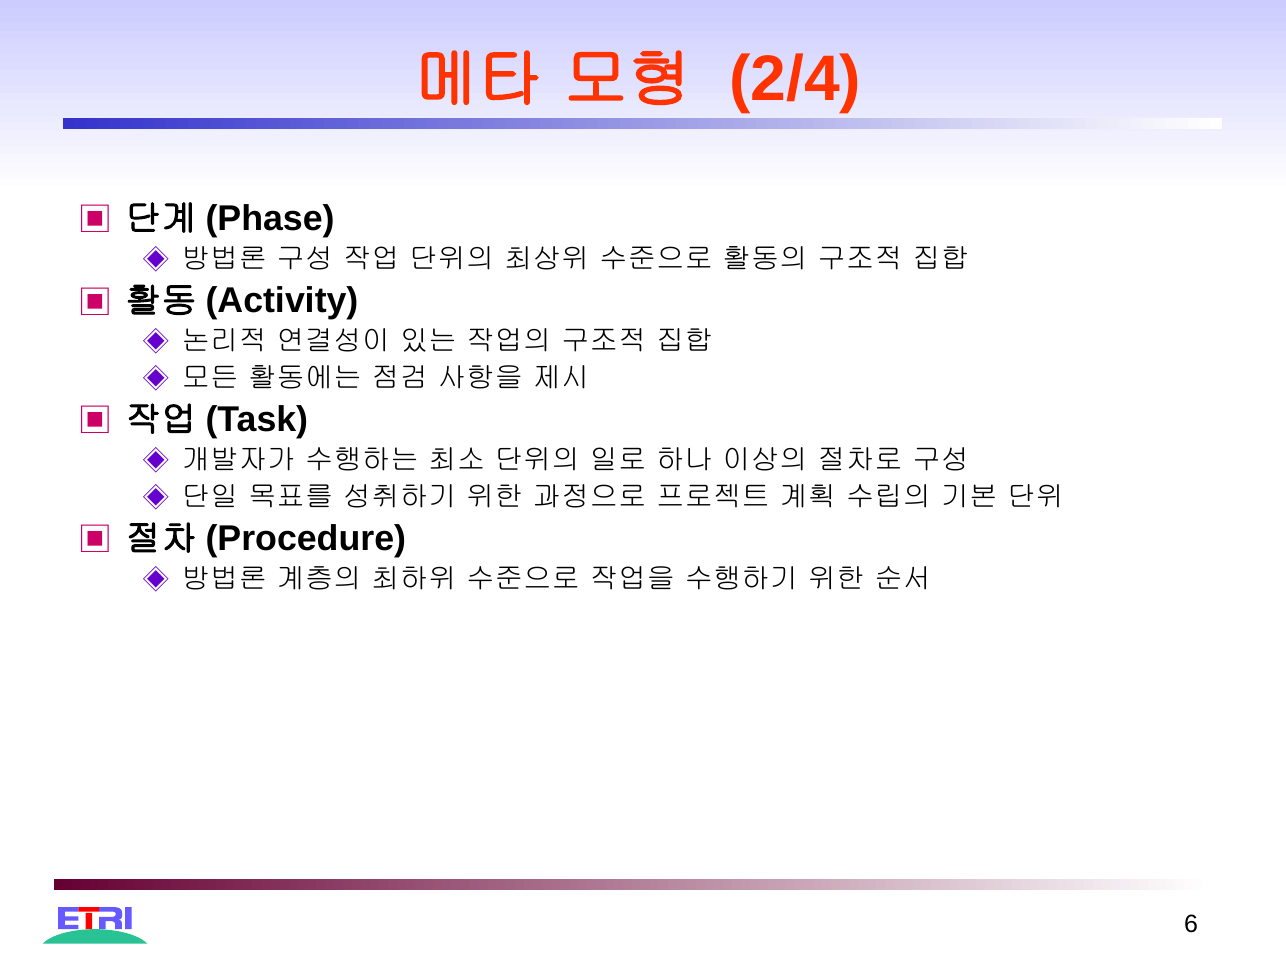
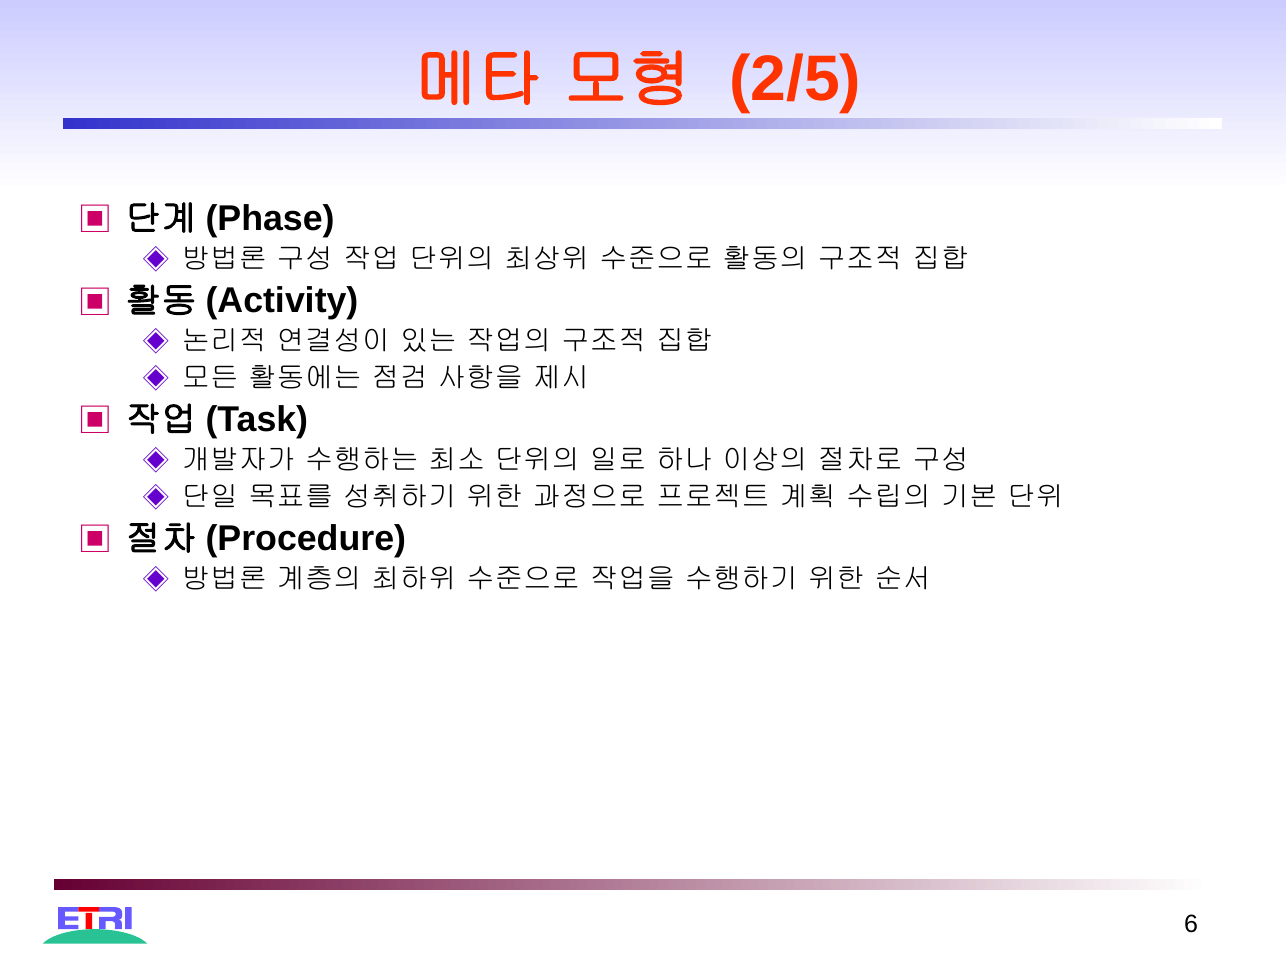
2/4: 2/4 -> 2/5
